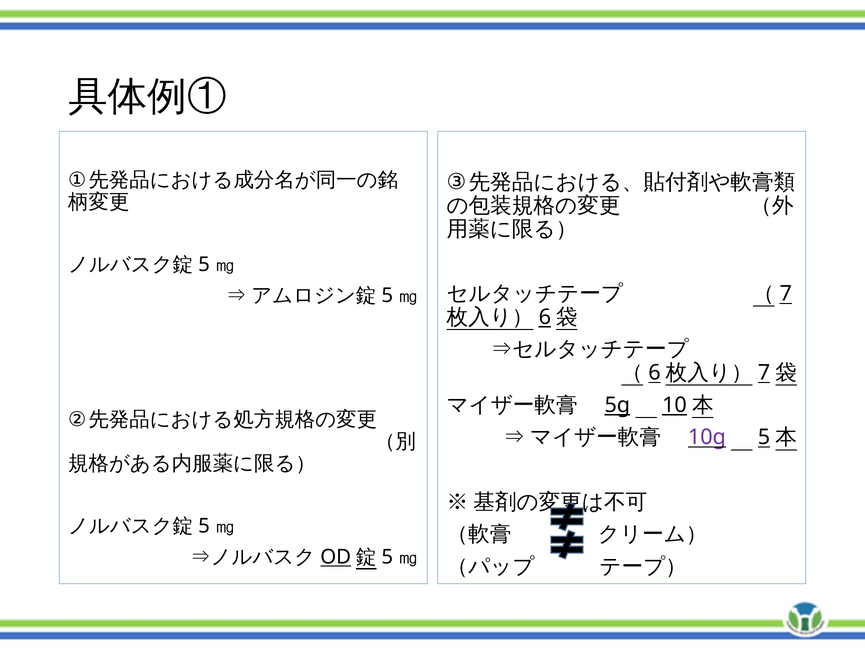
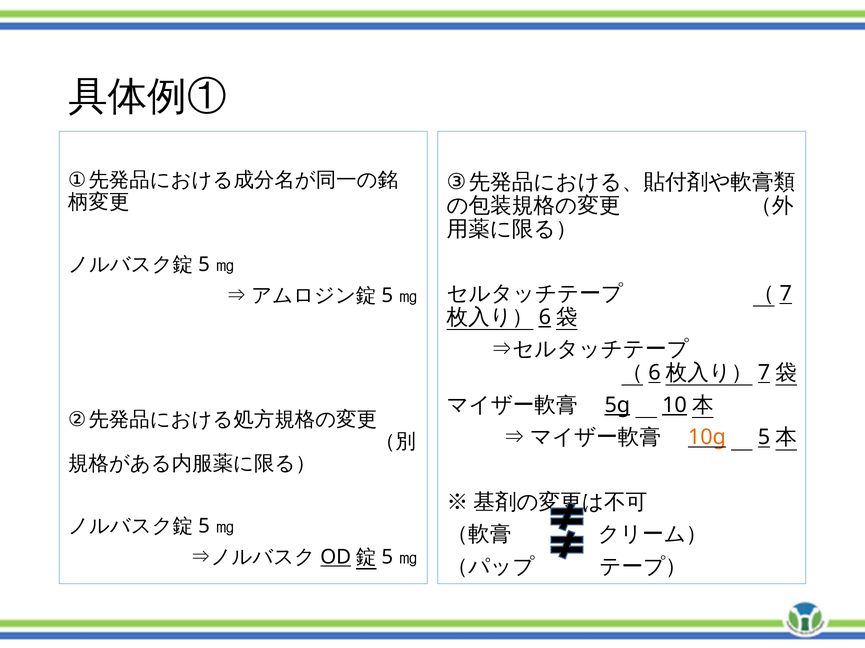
10g colour: purple -> orange
